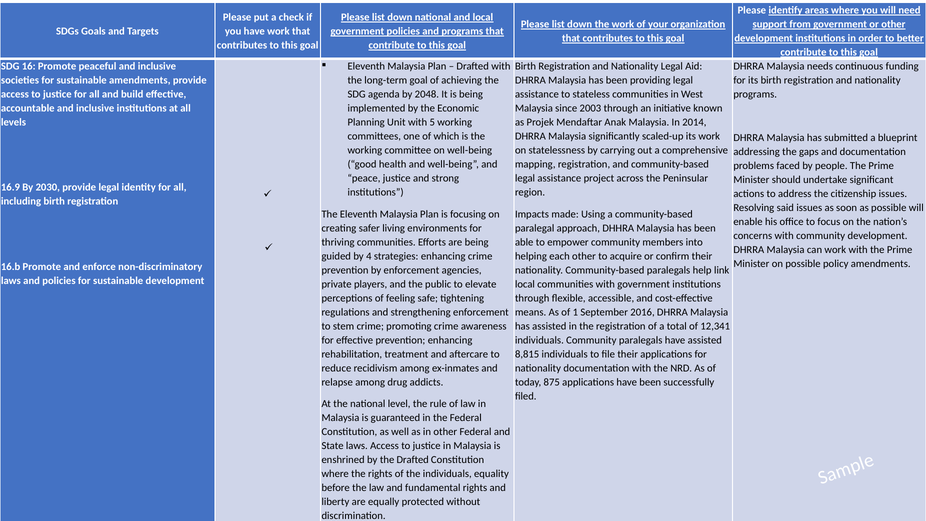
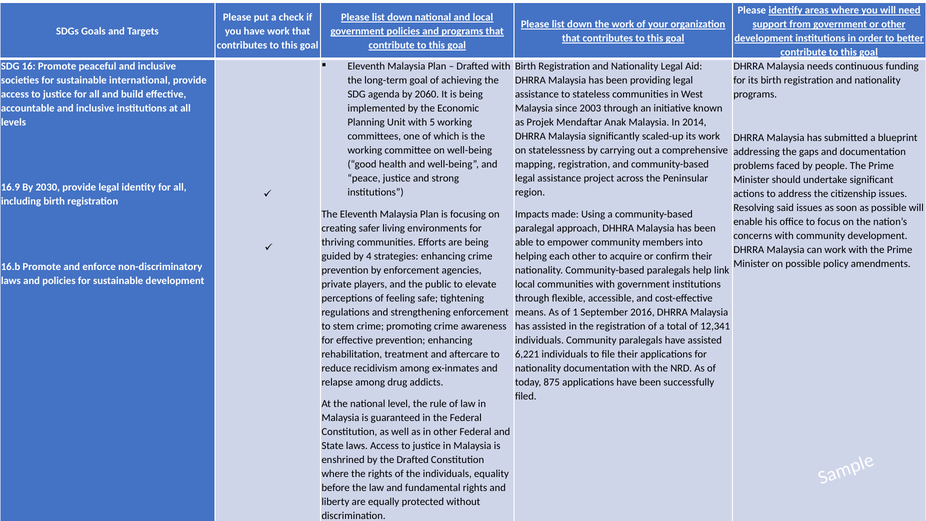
sustainable amendments: amendments -> international
2048: 2048 -> 2060
8,815: 8,815 -> 6,221
